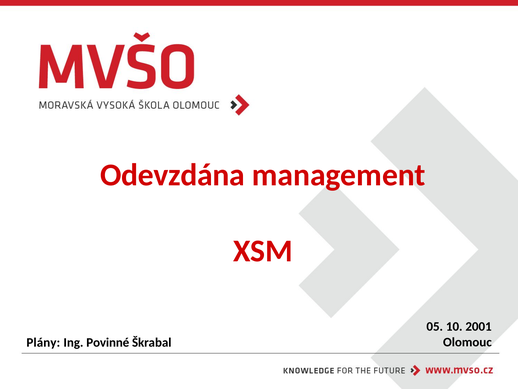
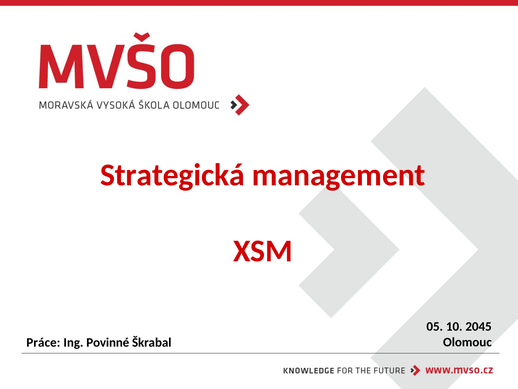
Odevzdána: Odevzdána -> Strategická
2001: 2001 -> 2045
Plány: Plány -> Práce
